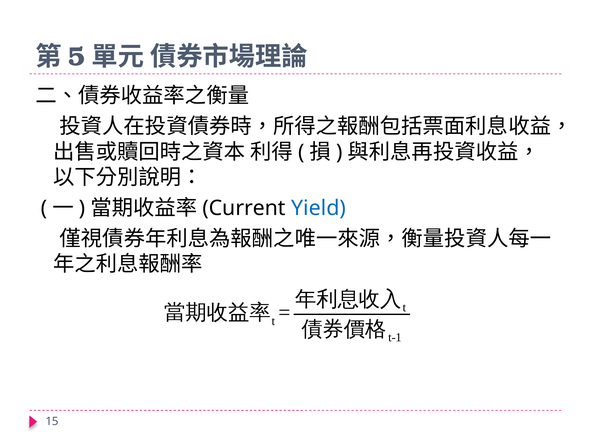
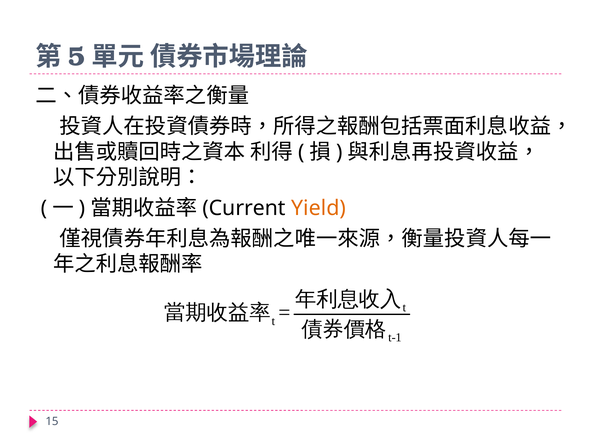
Yield colour: blue -> orange
